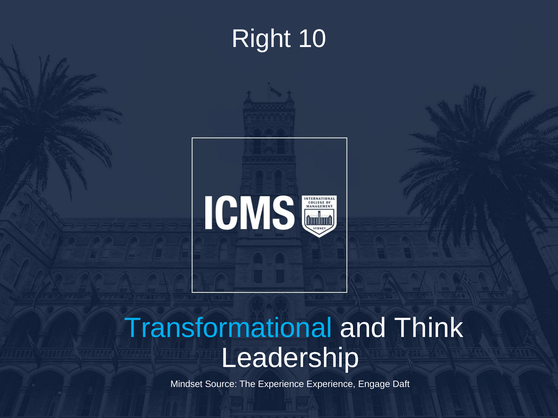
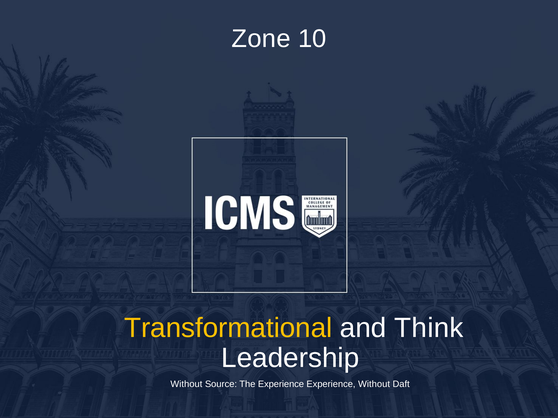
Right: Right -> Zone
Transformational colour: light blue -> yellow
Mindset at (187, 385): Mindset -> Without
Experience Engage: Engage -> Without
